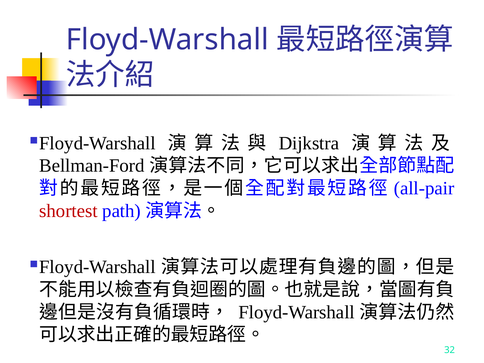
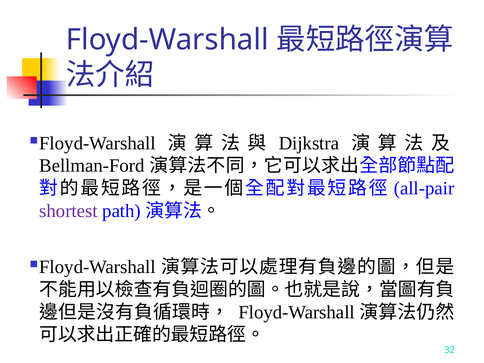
shortest colour: red -> purple
